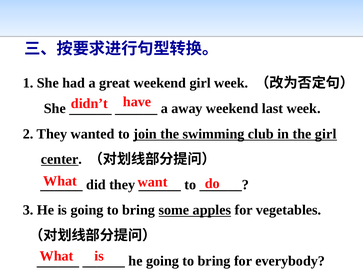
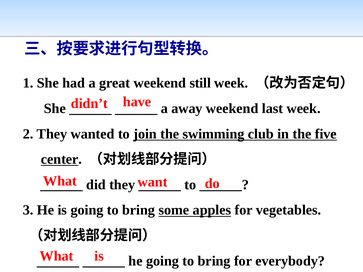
weekend girl: girl -> still
the girl: girl -> five
